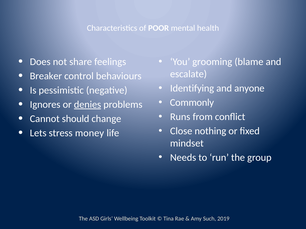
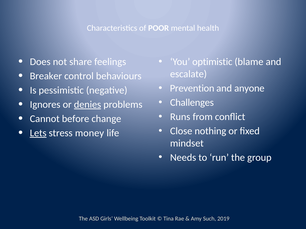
grooming: grooming -> optimistic
Identifying: Identifying -> Prevention
Commonly: Commonly -> Challenges
should: should -> before
Lets underline: none -> present
